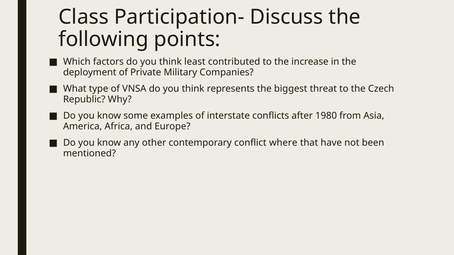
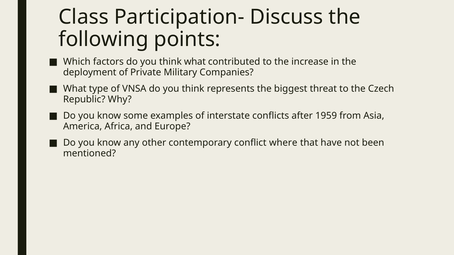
think least: least -> what
1980: 1980 -> 1959
